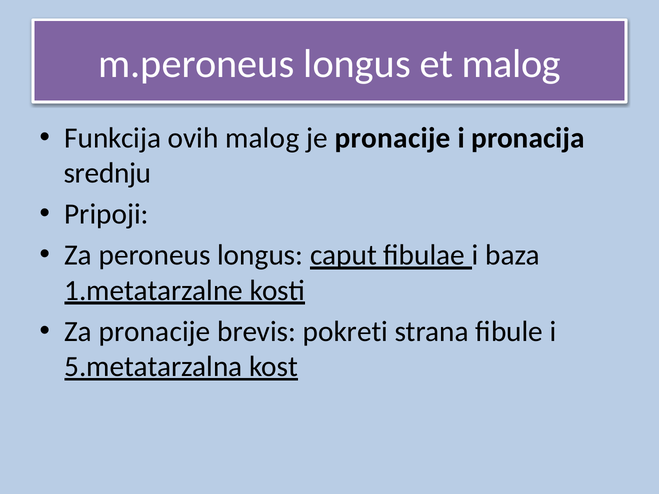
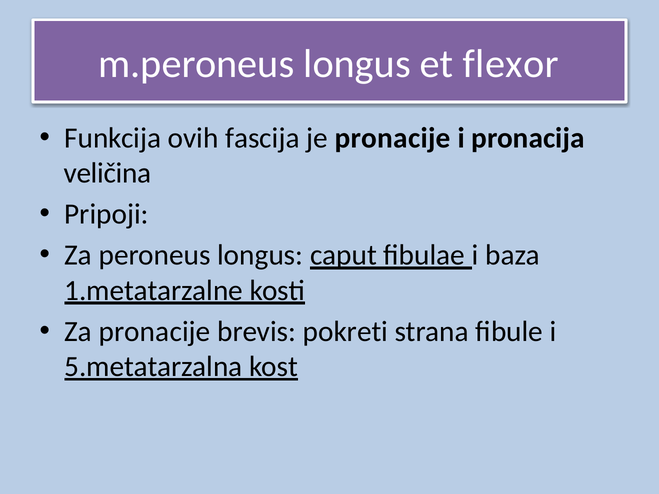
et malog: malog -> flexor
ovih malog: malog -> fascija
srednju: srednju -> veličina
